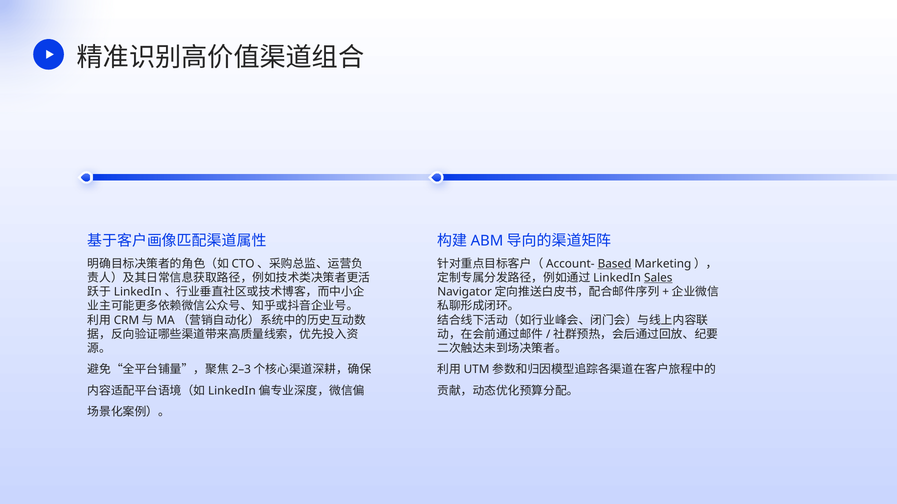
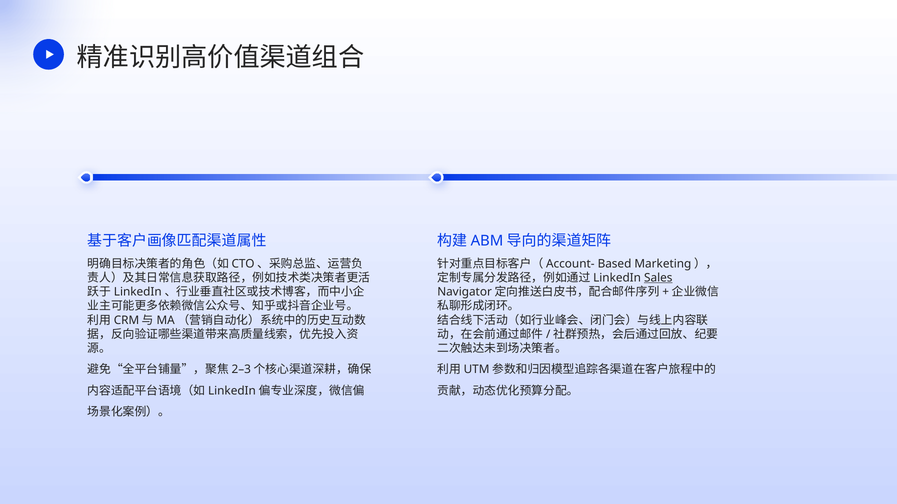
Based underline: present -> none
